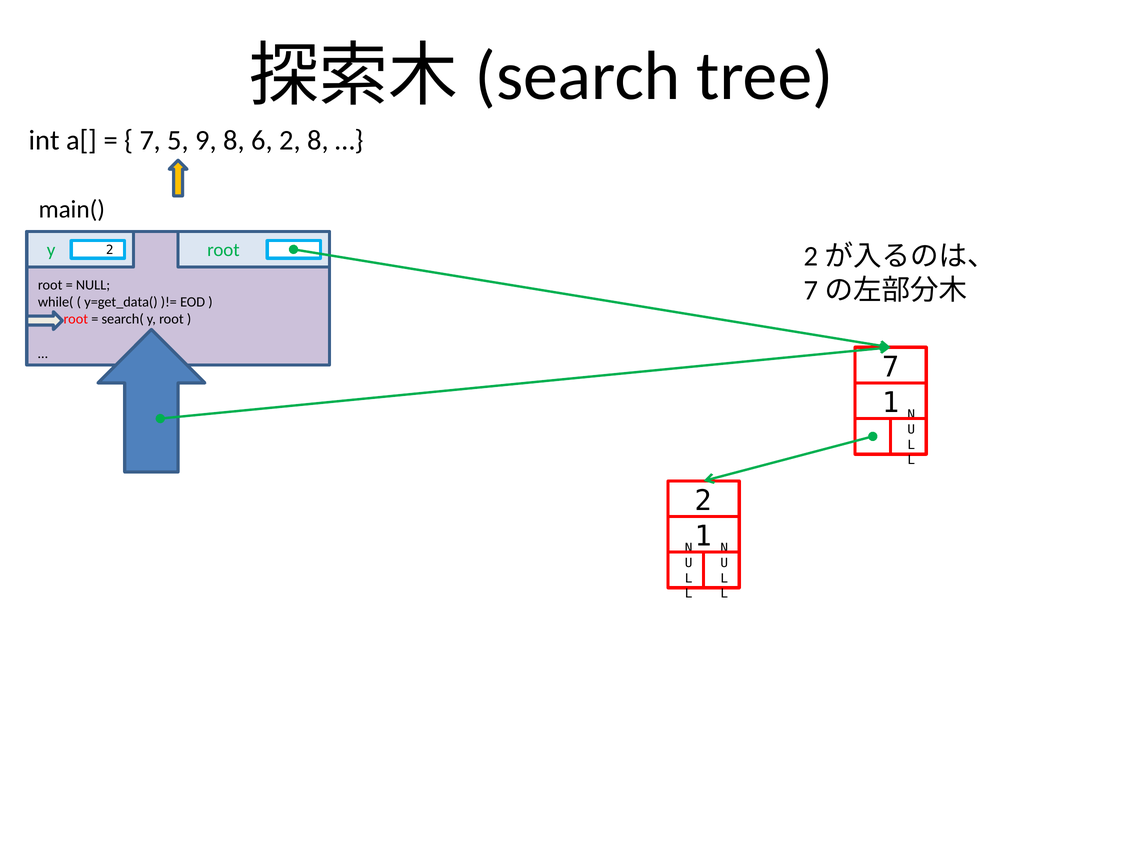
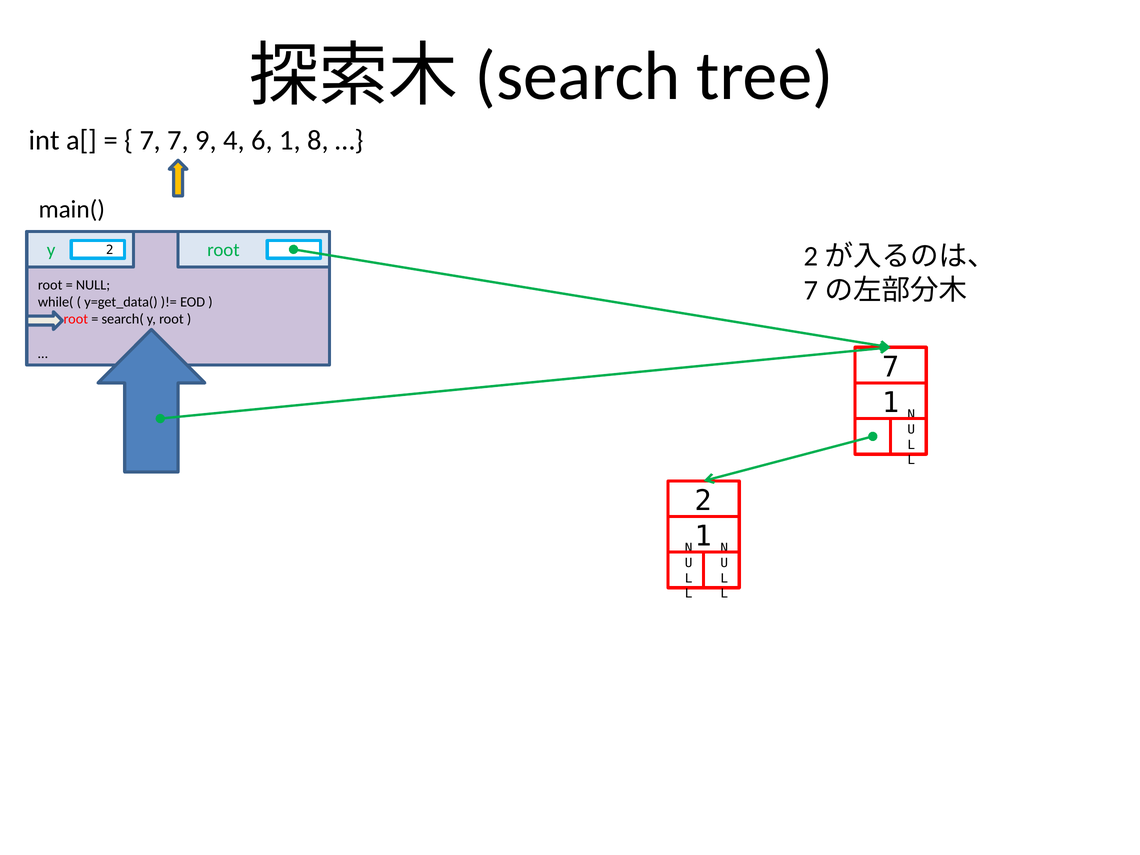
7 5: 5 -> 7
9 8: 8 -> 4
6 2: 2 -> 1
